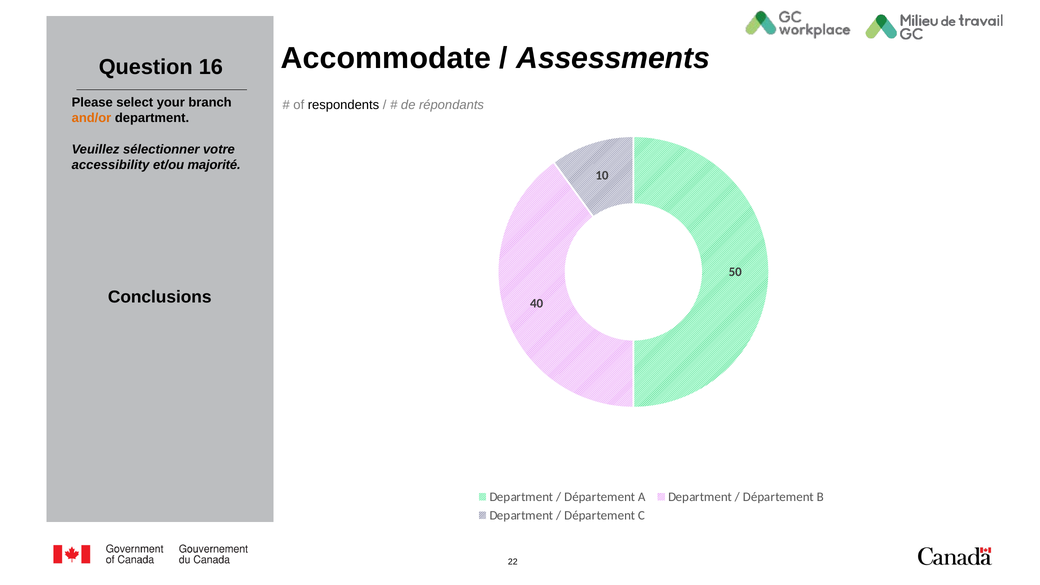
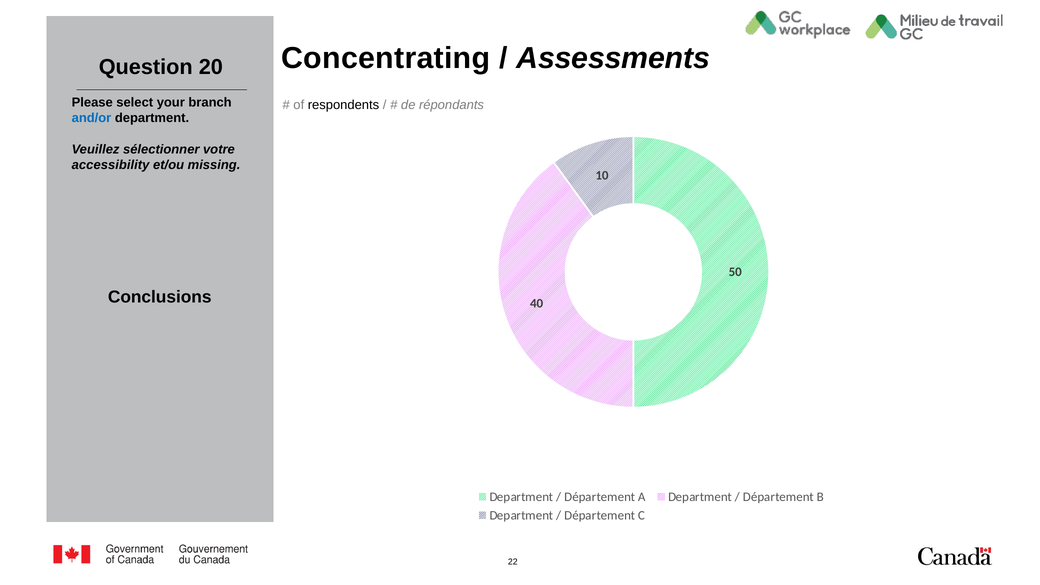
Accommodate: Accommodate -> Concentrating
16: 16 -> 20
and/or colour: orange -> blue
majorité: majorité -> missing
